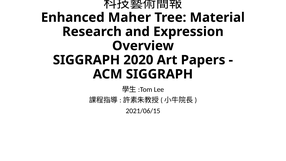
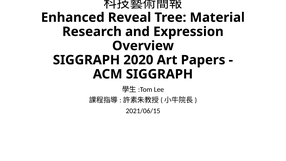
Maher: Maher -> Reveal
